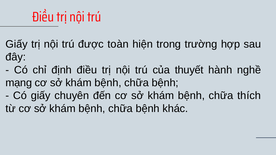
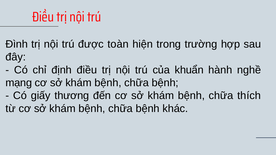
Giấy at (17, 44): Giấy -> Đình
thuyết: thuyết -> khuẩn
chuyên: chuyên -> thương
